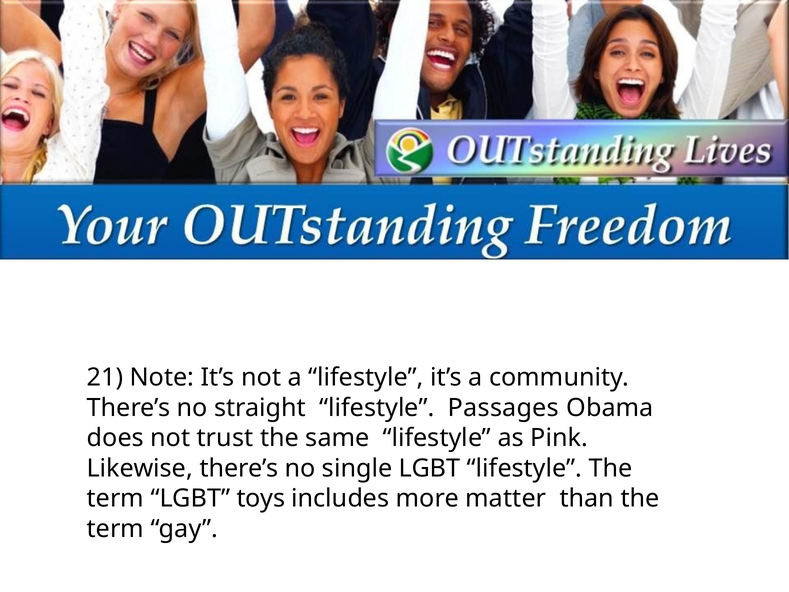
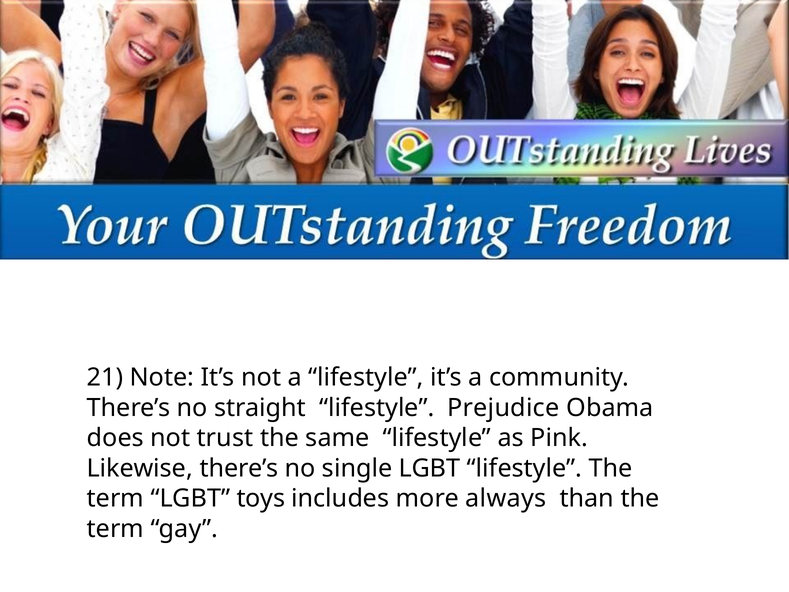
Passages: Passages -> Prejudice
matter: matter -> always
